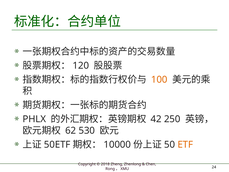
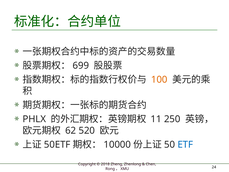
120: 120 -> 699
42: 42 -> 11
530: 530 -> 520
ETF colour: orange -> blue
